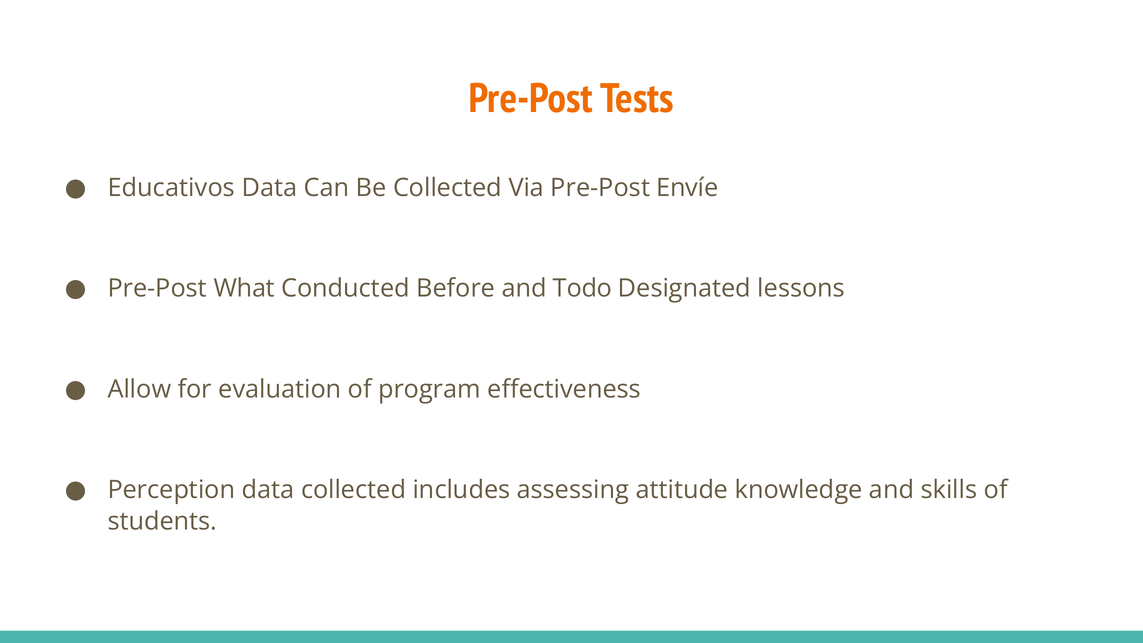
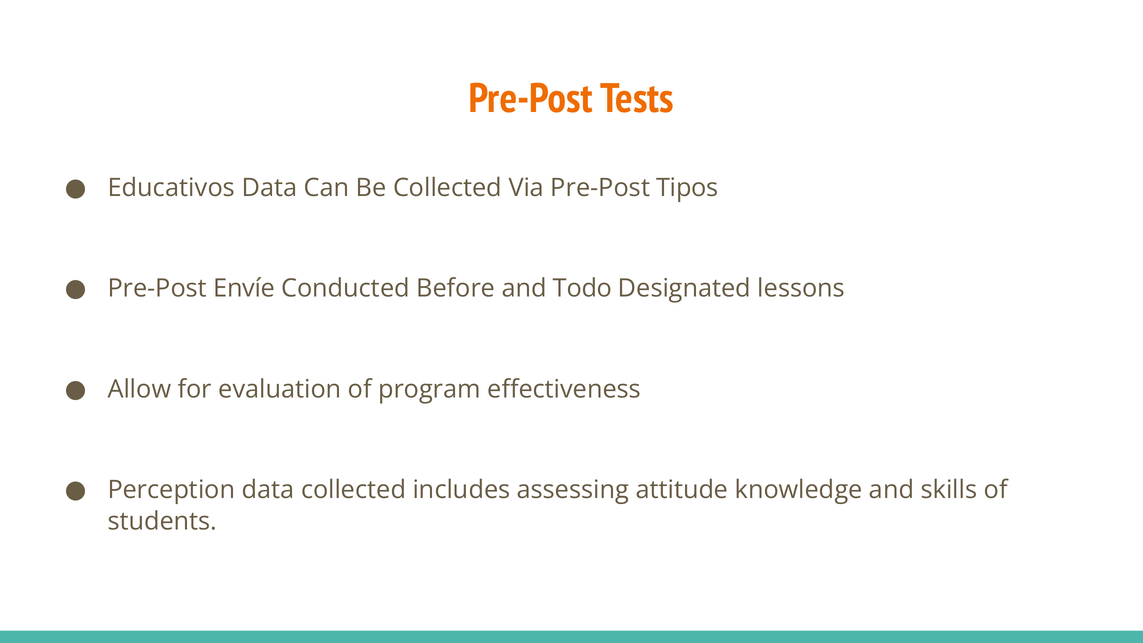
Envíe: Envíe -> Tipos
What: What -> Envíe
